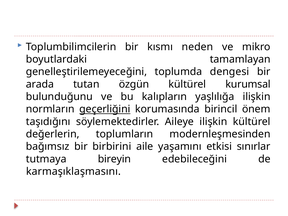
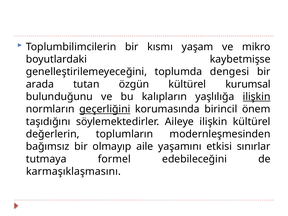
neden: neden -> yaşam
tamamlayan: tamamlayan -> kaybetmişse
ilişkin at (257, 97) underline: none -> present
birbirini: birbirini -> olmayıp
bireyin: bireyin -> formel
